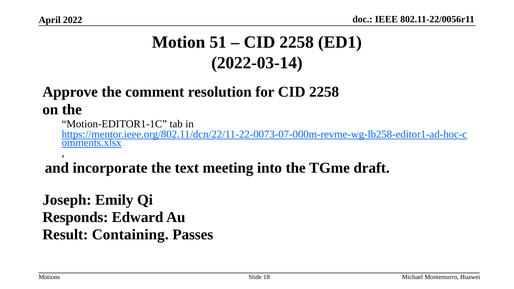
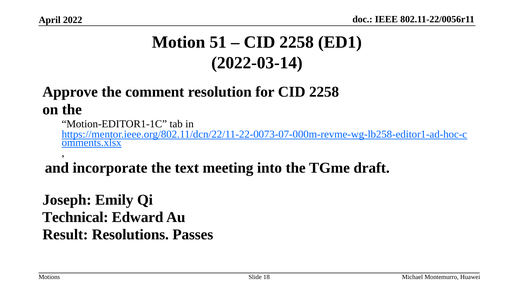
Responds: Responds -> Technical
Containing: Containing -> Resolutions
